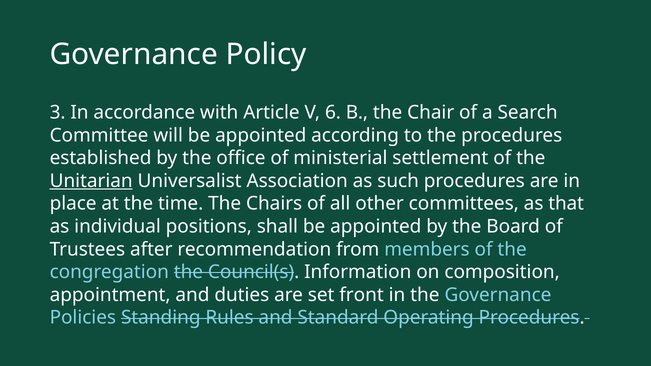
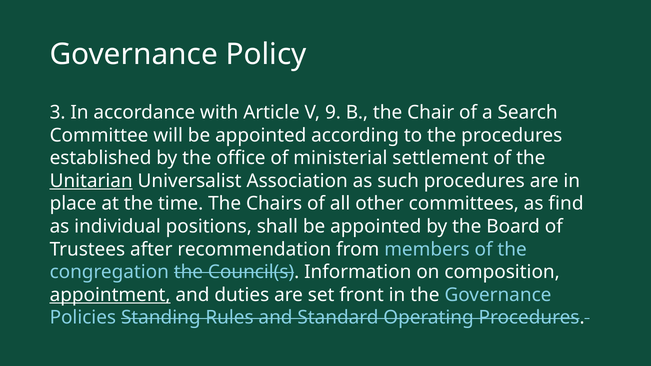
6: 6 -> 9
that: that -> find
appointment underline: none -> present
